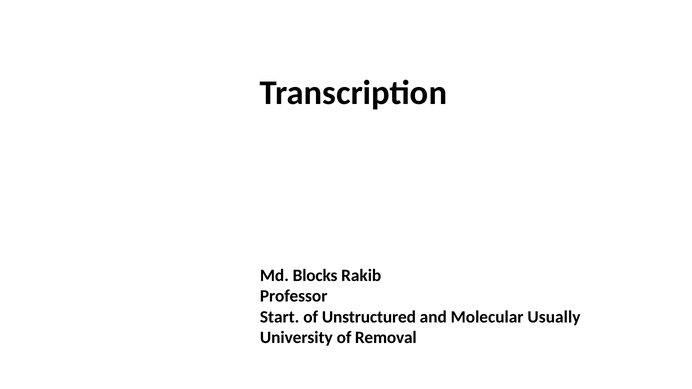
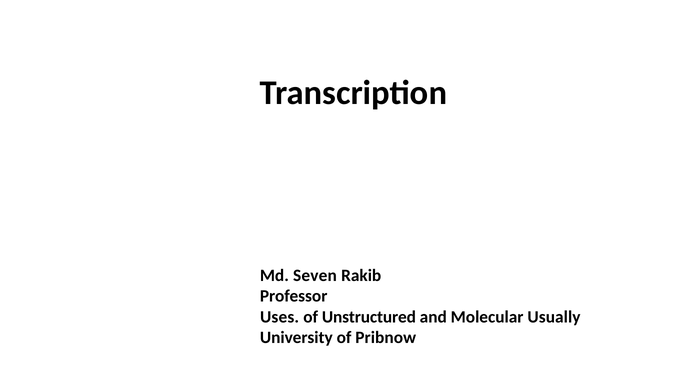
Blocks: Blocks -> Seven
Start: Start -> Uses
Removal: Removal -> Pribnow
